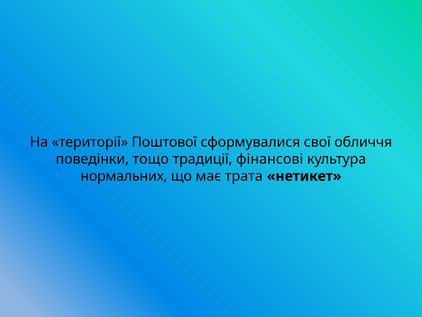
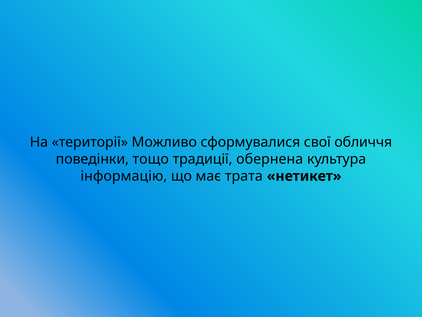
Поштової: Поштової -> Можливо
фінансові: фінансові -> обернена
нормальних: нормальних -> інформацію
